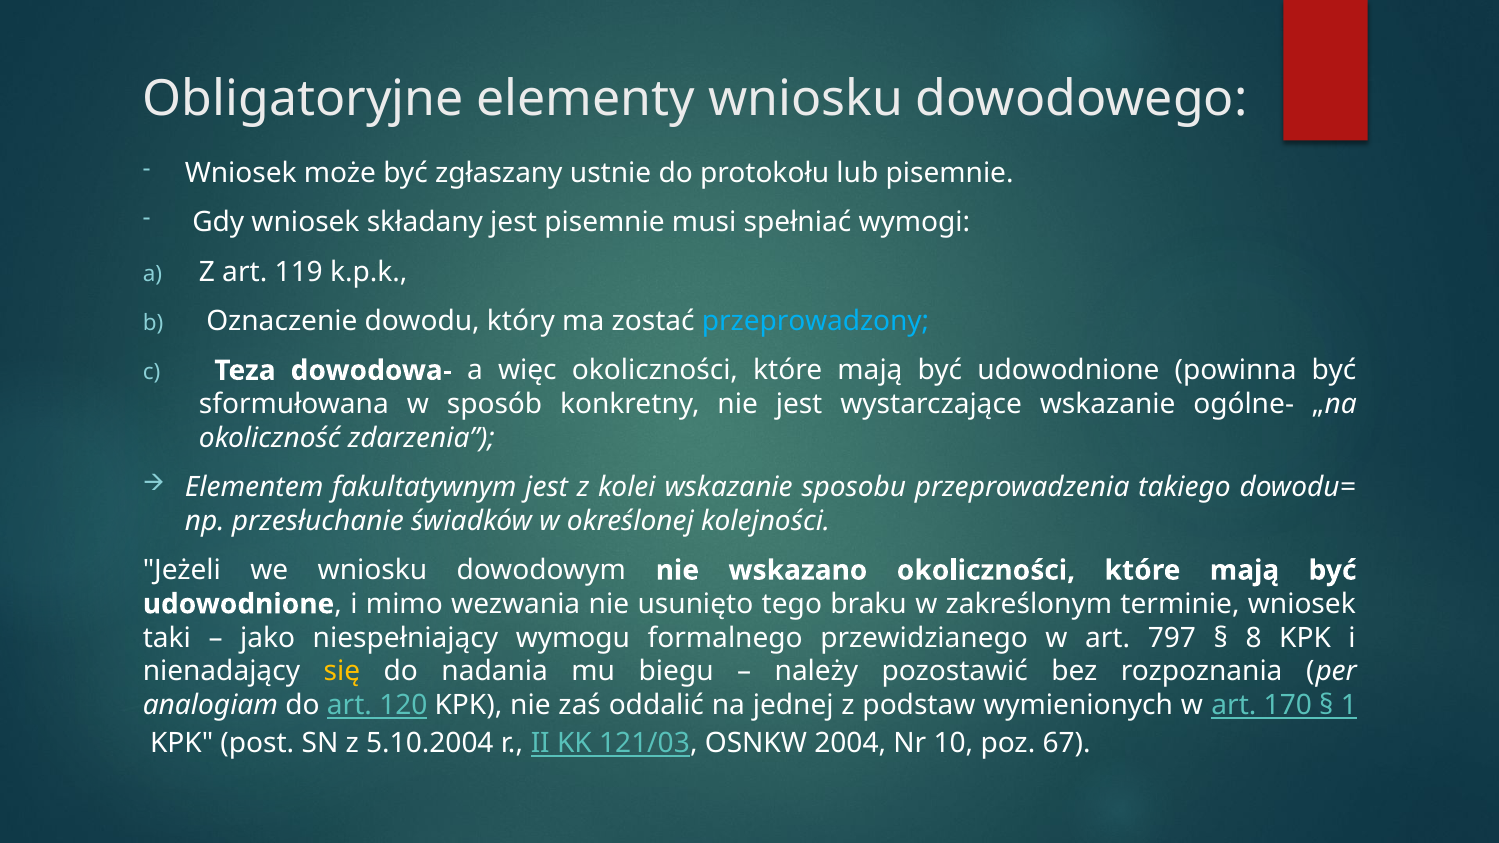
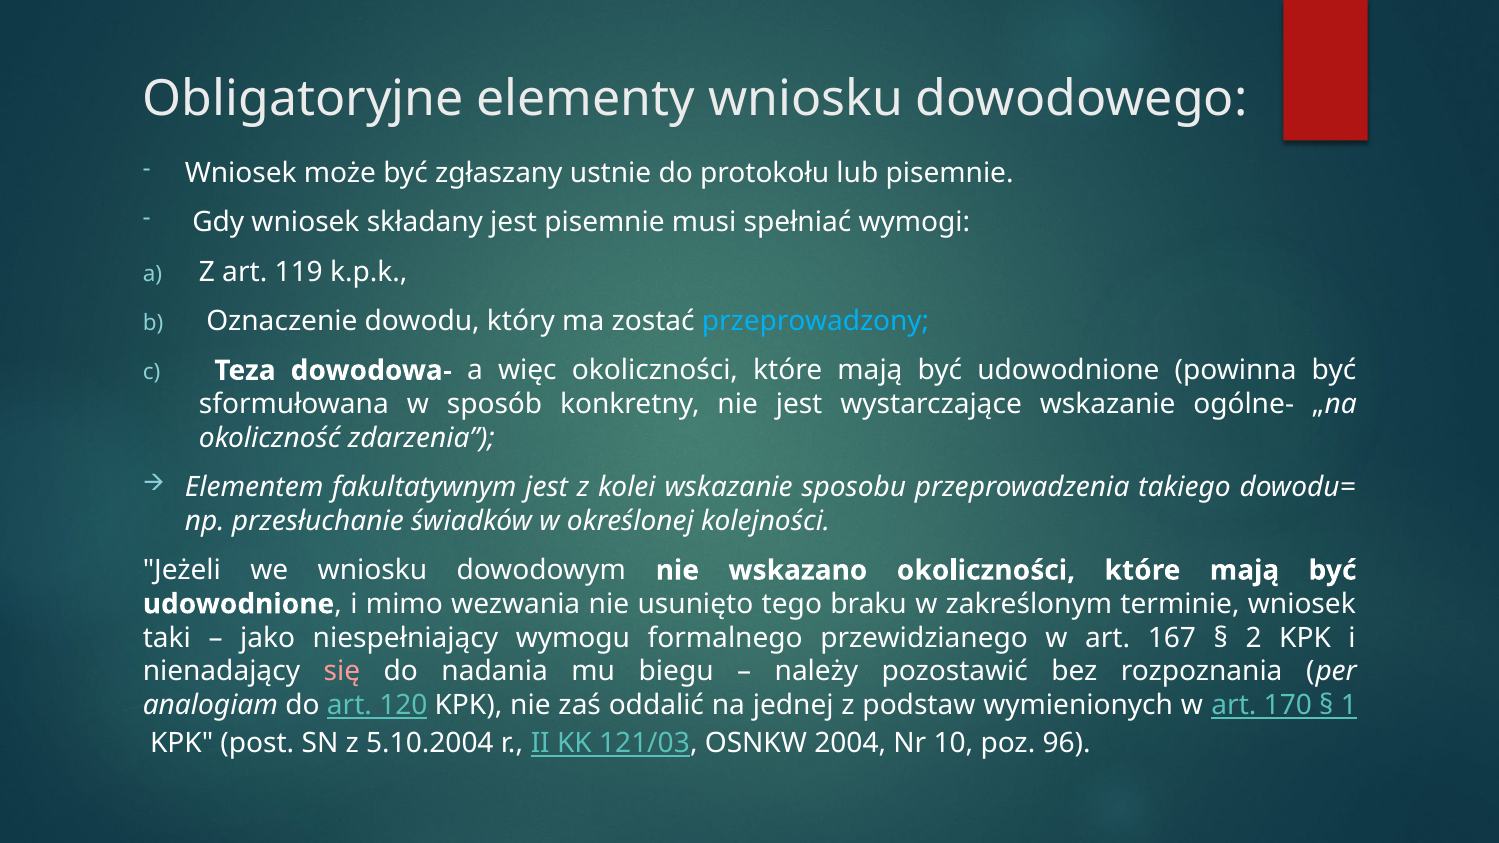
797: 797 -> 167
8: 8 -> 2
się colour: yellow -> pink
67: 67 -> 96
